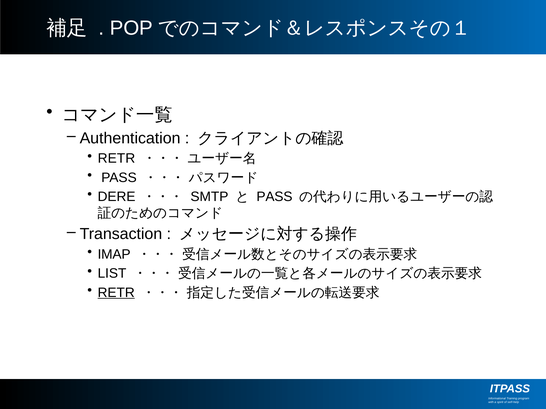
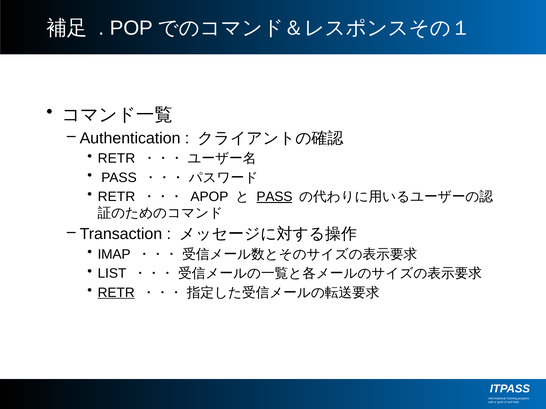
DERE at (117, 197): DERE -> RETR
SMTP: SMTP -> APOP
PASS at (274, 197) underline: none -> present
